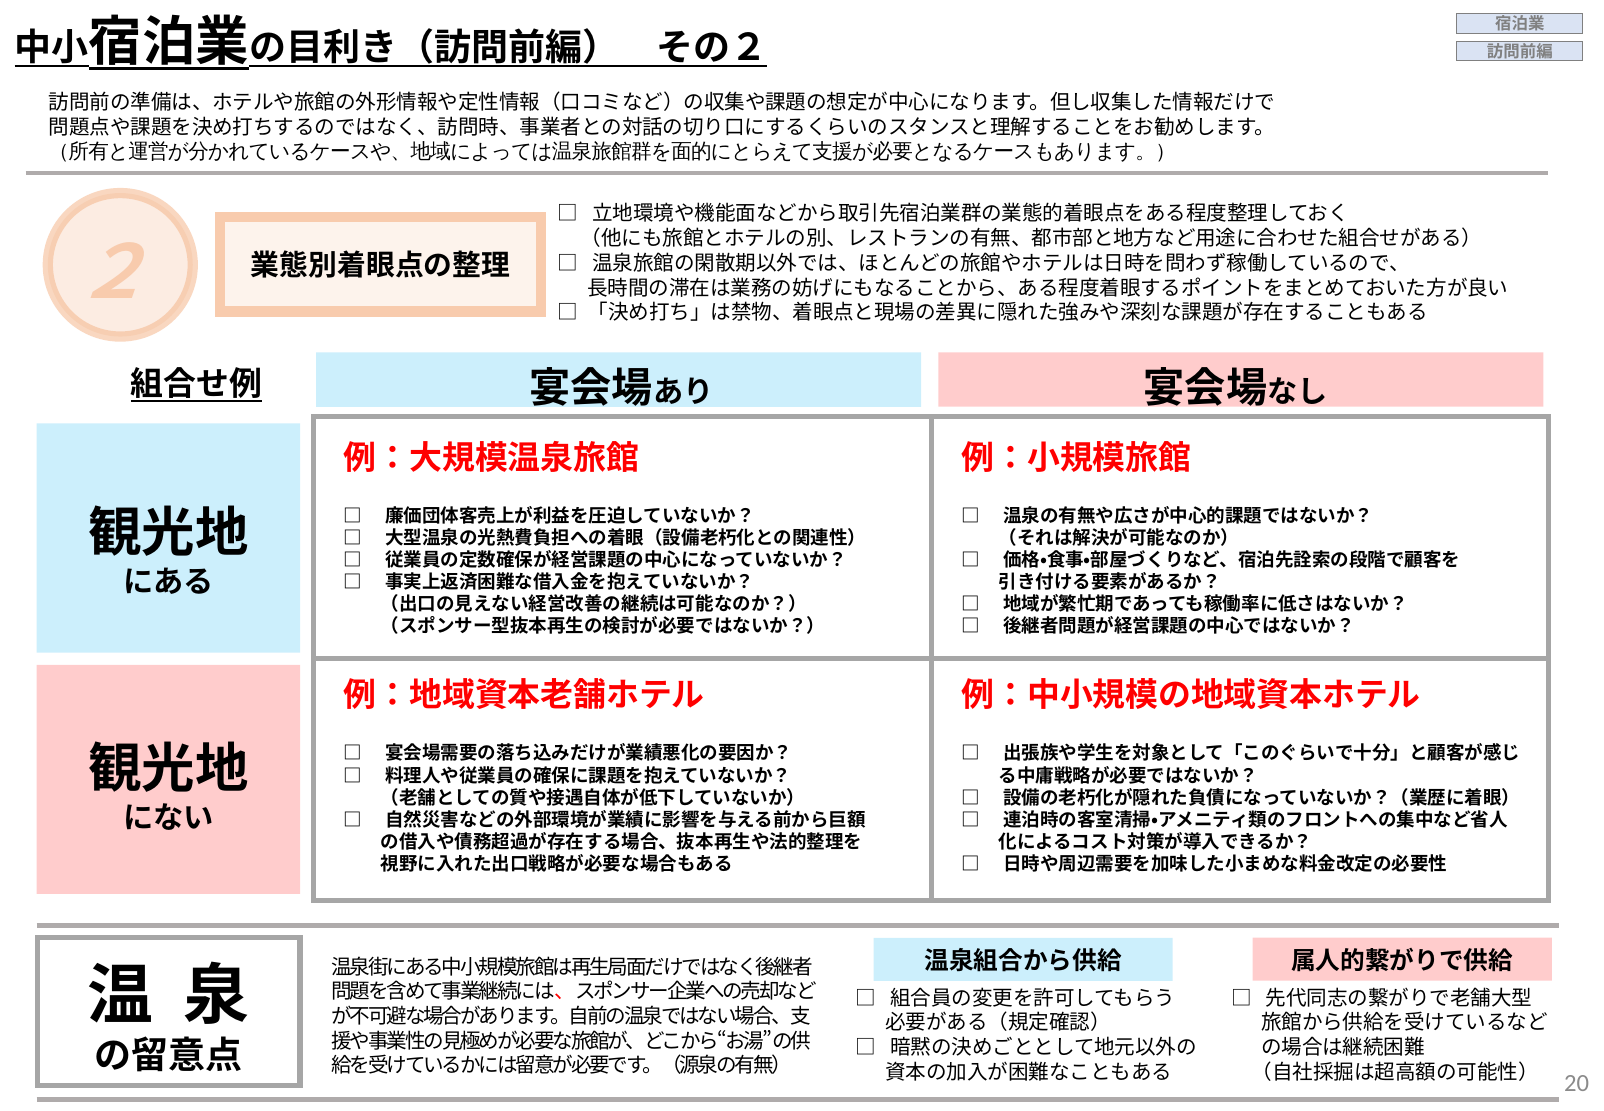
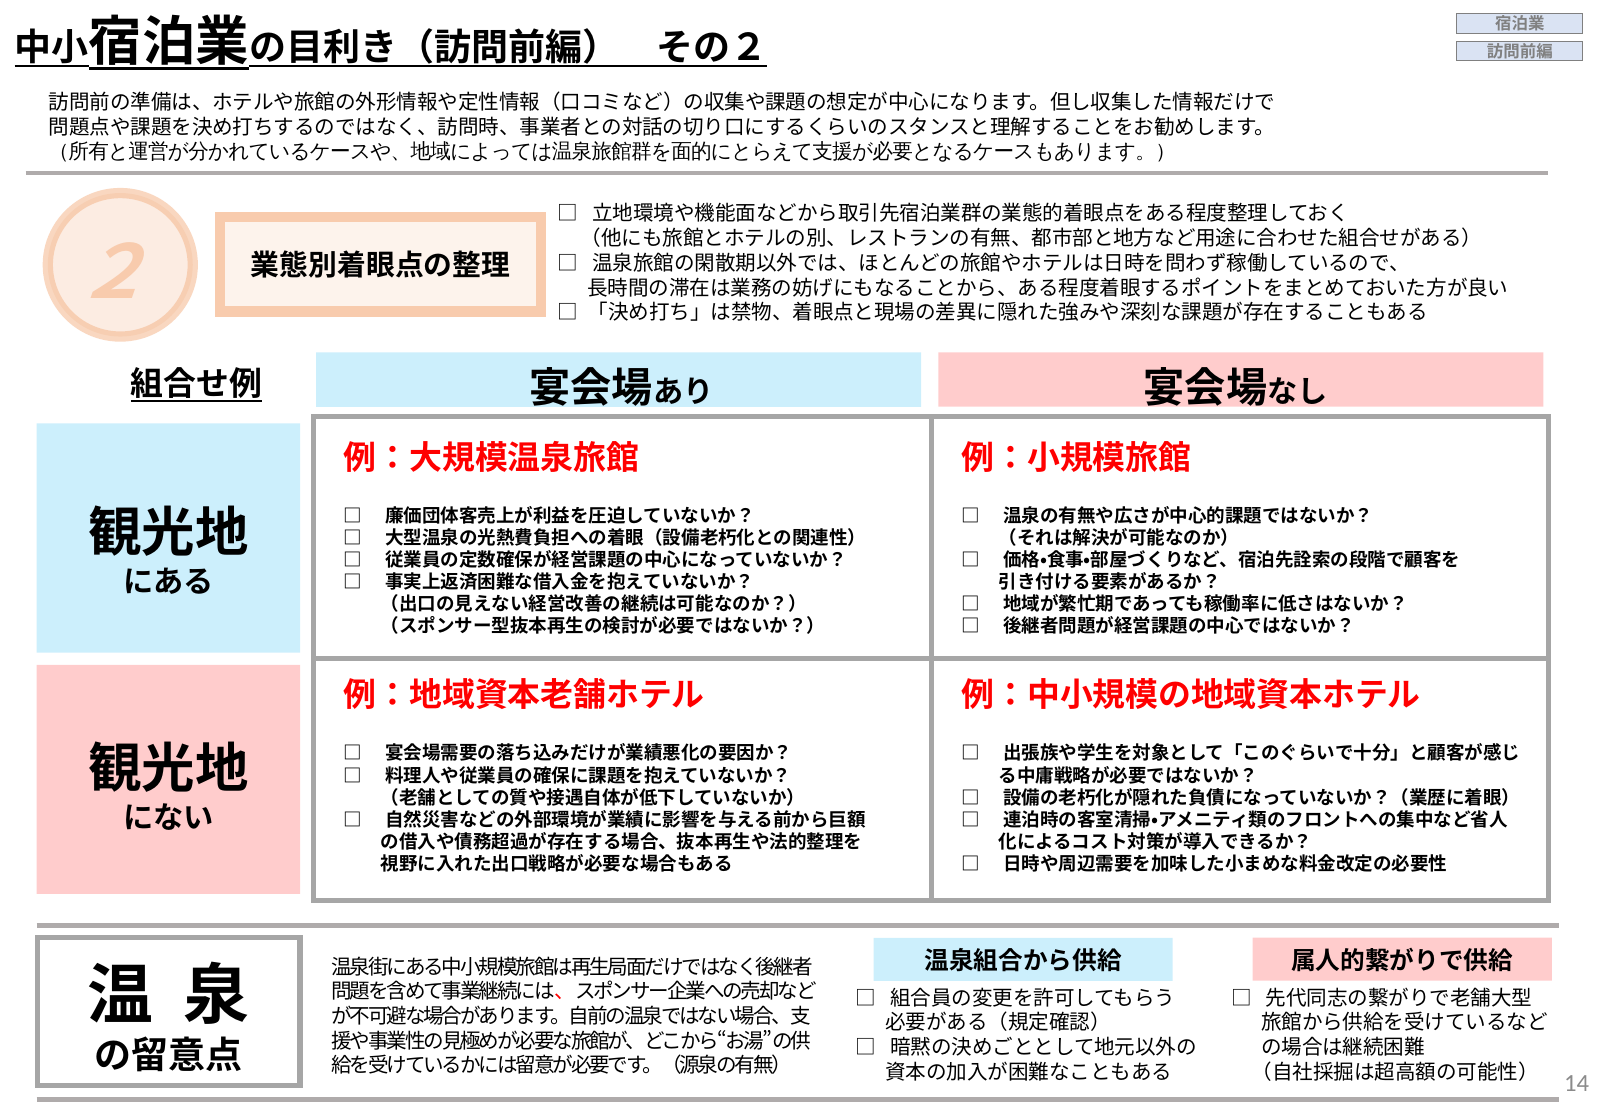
20: 20 -> 14
